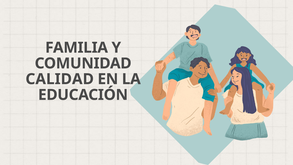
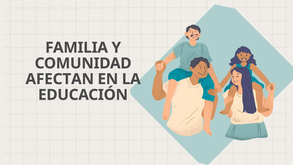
CALIDAD: CALIDAD -> AFECTAN
